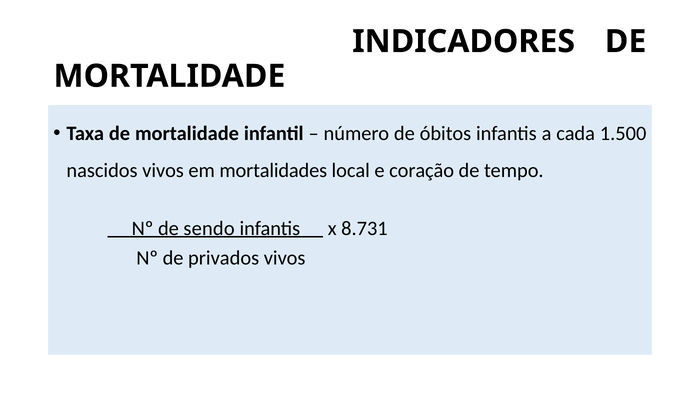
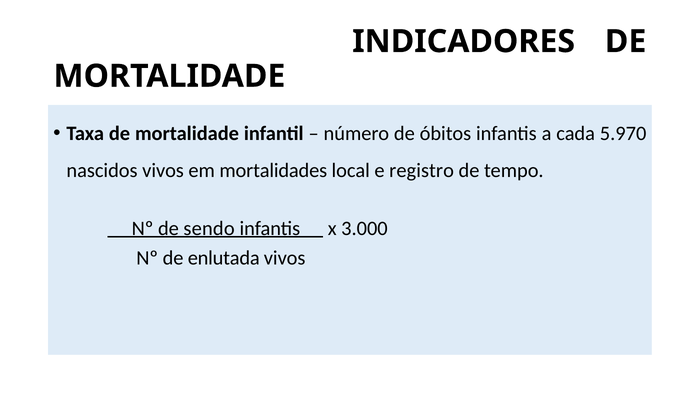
1.500: 1.500 -> 5.970
coração: coração -> registro
8.731: 8.731 -> 3.000
privados: privados -> enlutada
